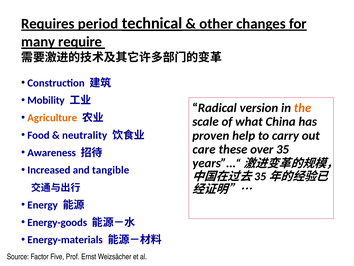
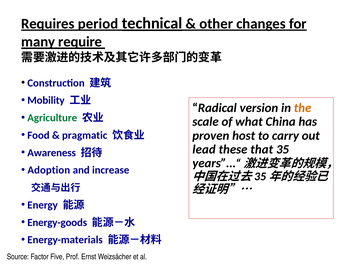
Agriculture colour: orange -> green
neutrality: neutrality -> pragmatic
help: help -> host
care: care -> lead
over: over -> that
Increased: Increased -> Adoption
tangible: tangible -> increase
